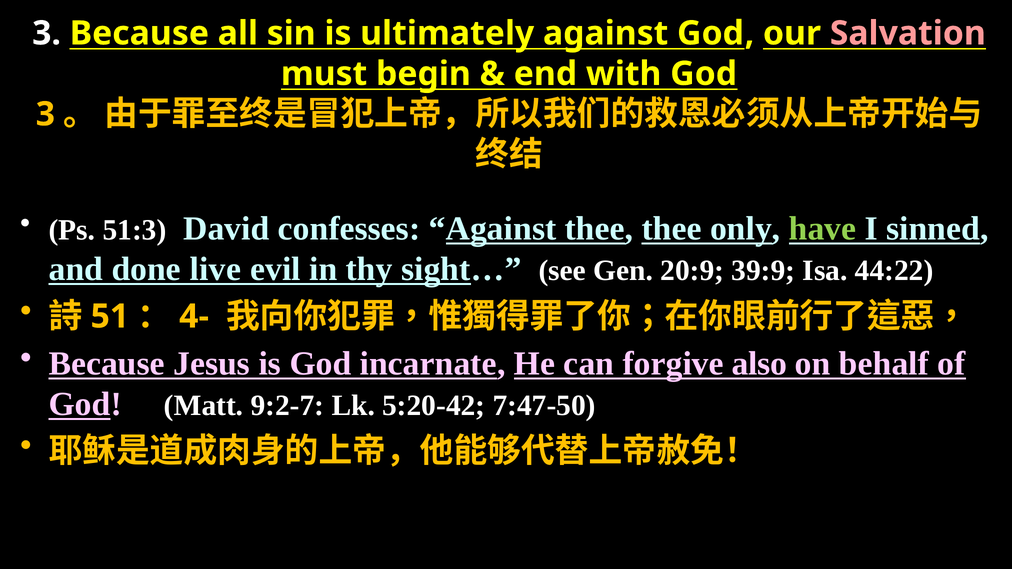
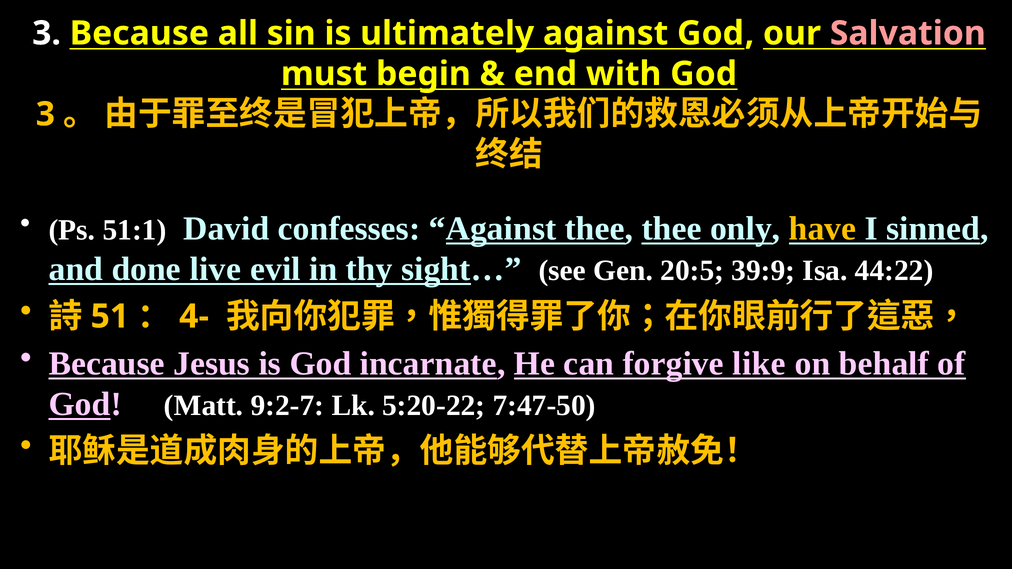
51:3: 51:3 -> 51:1
have colour: light green -> yellow
20:9: 20:9 -> 20:5
also: also -> like
5:20-42: 5:20-42 -> 5:20-22
